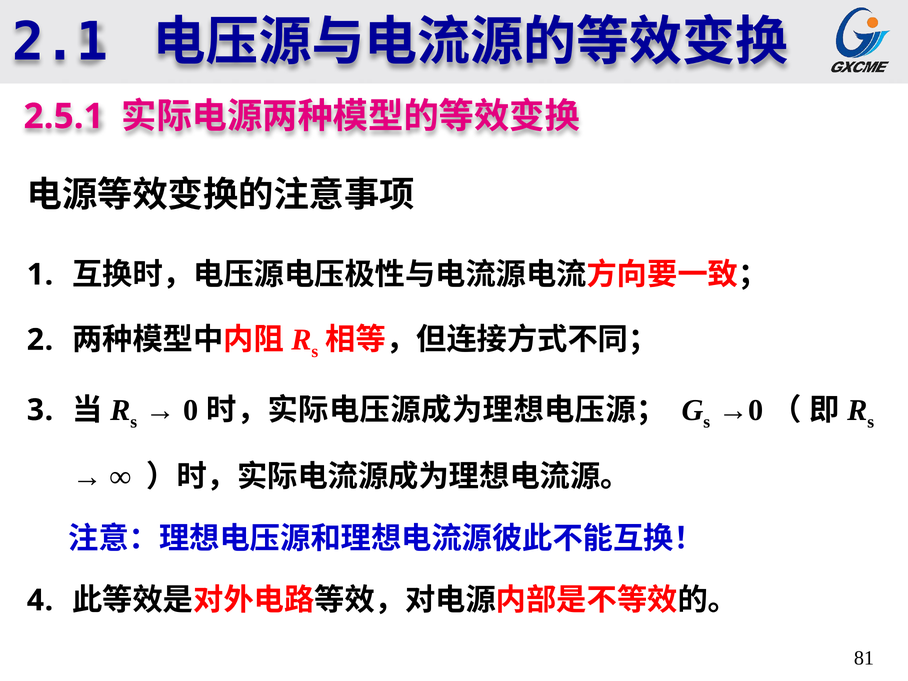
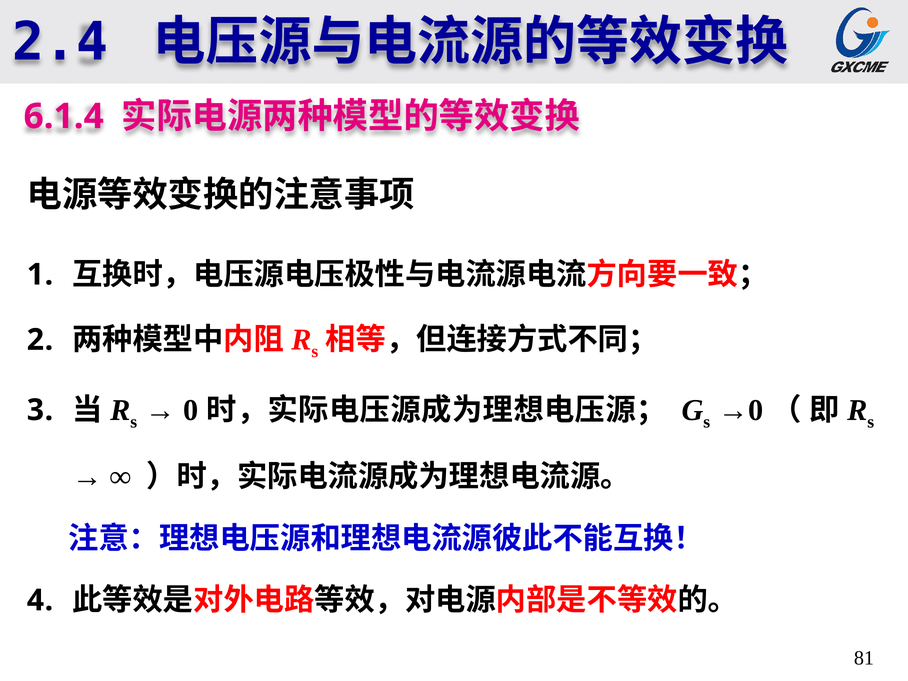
2.1: 2.1 -> 2.4
2.5.1: 2.5.1 -> 6.1.4
